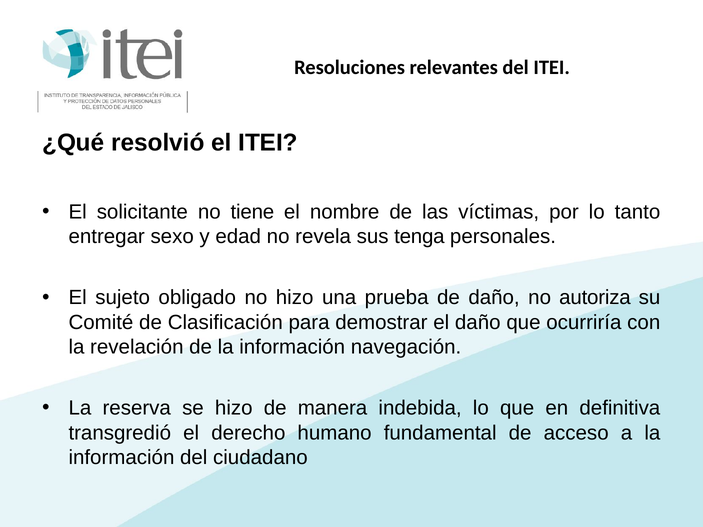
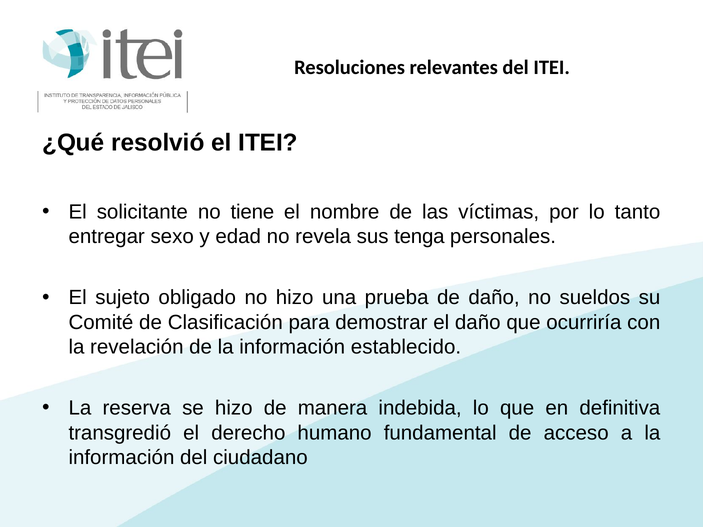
autoriza: autoriza -> sueldos
navegación: navegación -> establecido
